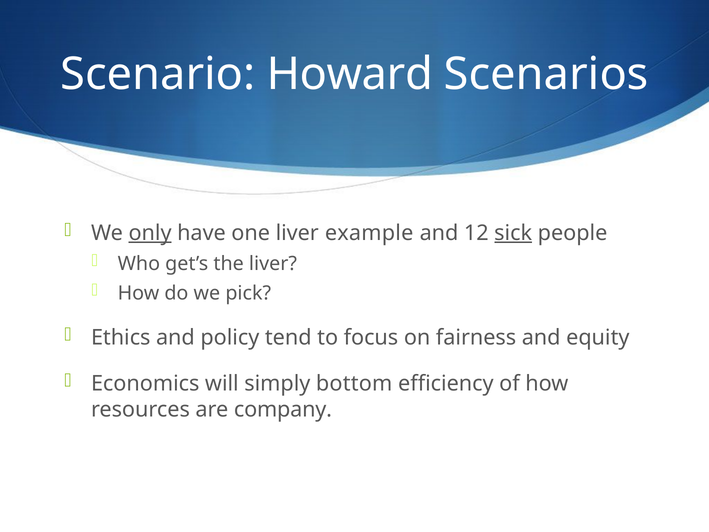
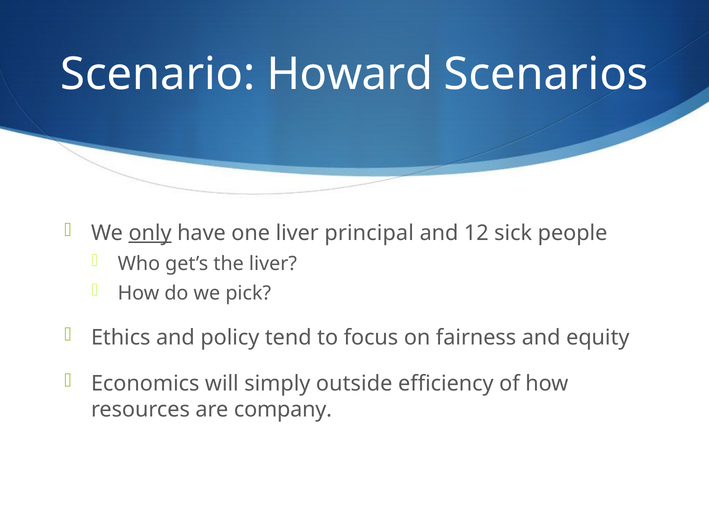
example: example -> principal
sick underline: present -> none
bottom: bottom -> outside
